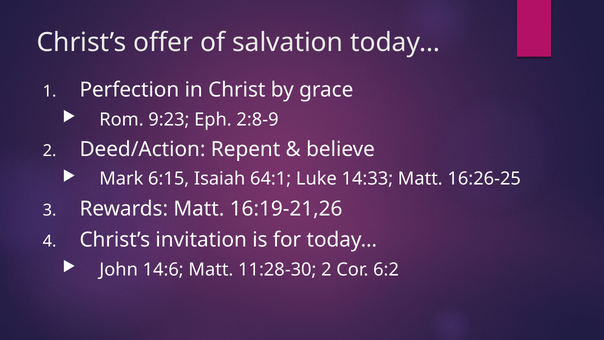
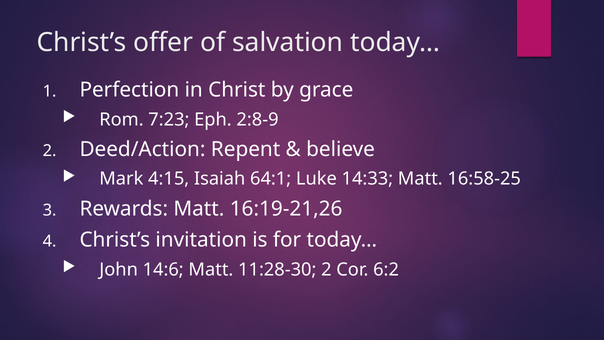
9:23: 9:23 -> 7:23
6:15: 6:15 -> 4:15
16:26-25: 16:26-25 -> 16:58-25
